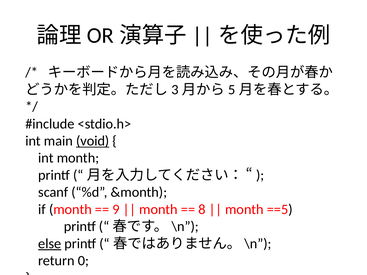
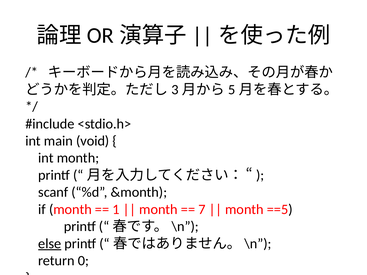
void underline: present -> none
9: 9 -> 1
8: 8 -> 7
